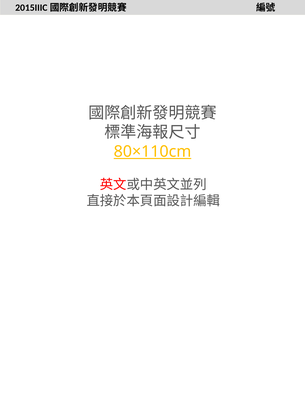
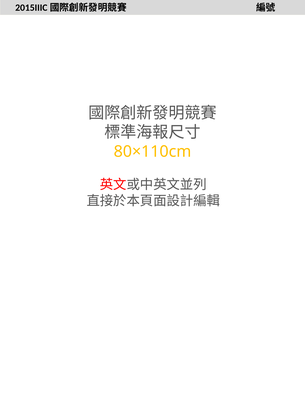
80×110cm underline: present -> none
